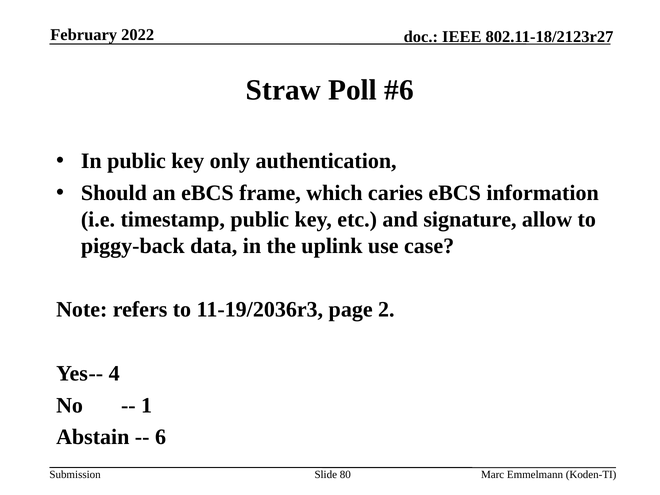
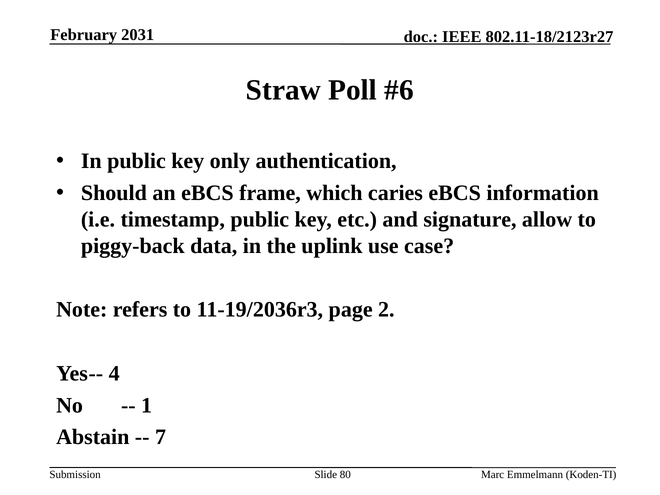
2022: 2022 -> 2031
6: 6 -> 7
